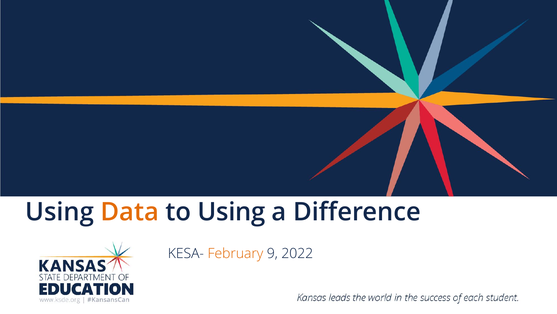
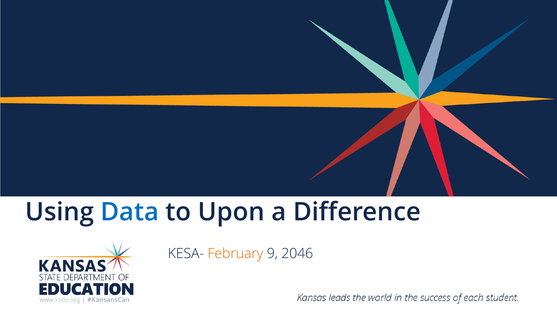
Data colour: orange -> blue
to Using: Using -> Upon
2022: 2022 -> 2046
